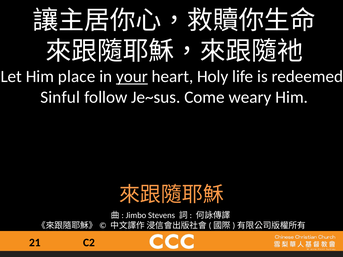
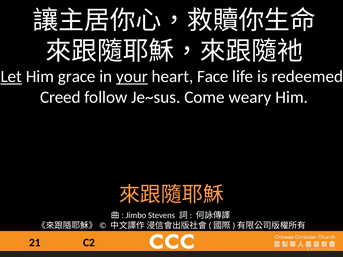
Let underline: none -> present
place: place -> grace
Holy: Holy -> Face
Sinful: Sinful -> Creed
